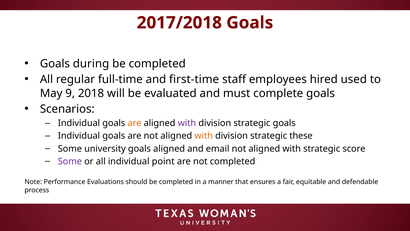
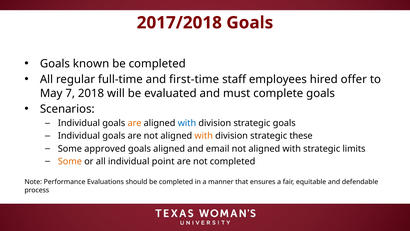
during: during -> known
used: used -> offer
9: 9 -> 7
with at (187, 123) colour: purple -> blue
university: university -> approved
score: score -> limits
Some at (70, 161) colour: purple -> orange
